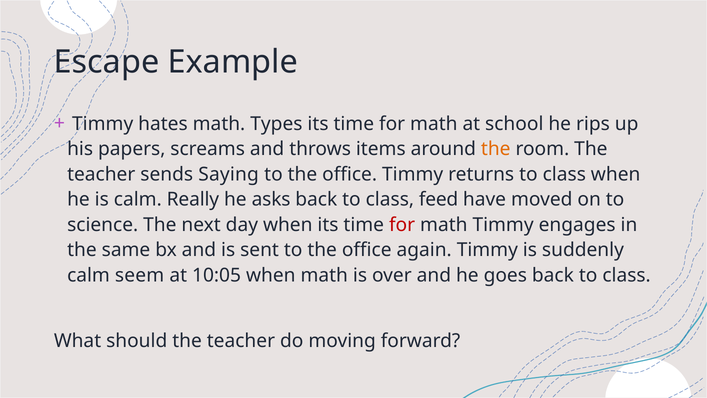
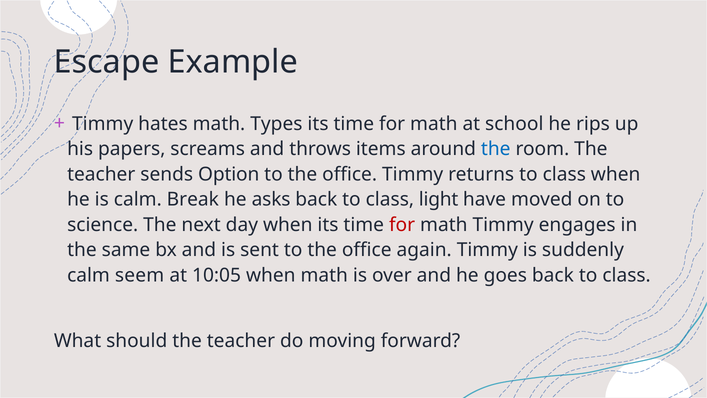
the at (496, 149) colour: orange -> blue
Saying: Saying -> Option
Really: Really -> Break
feed: feed -> light
